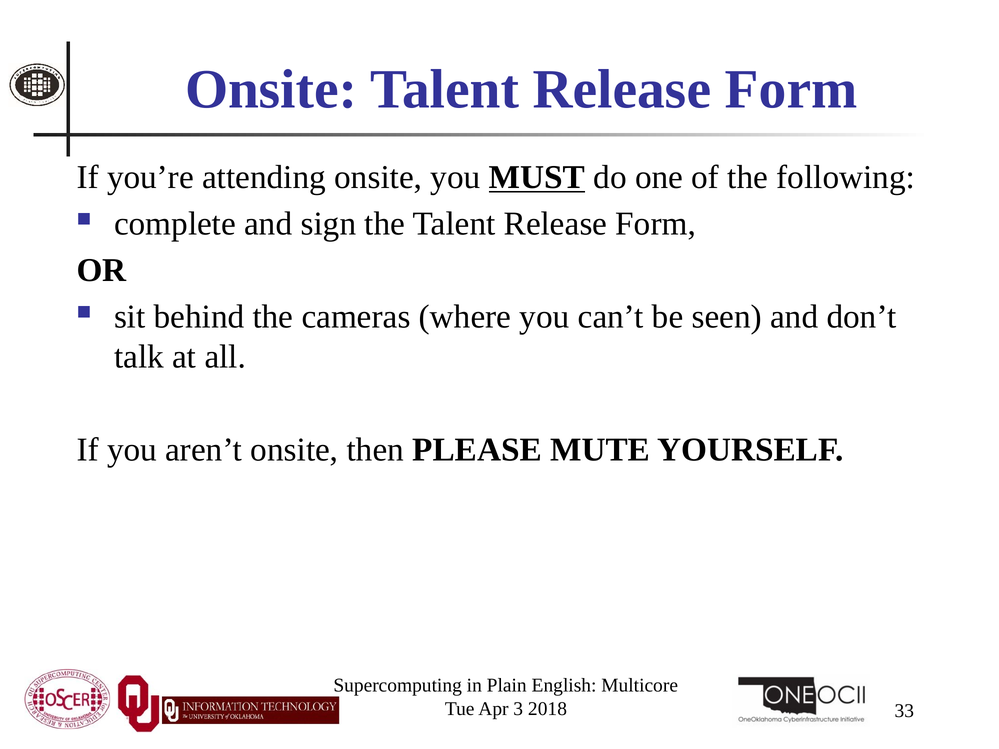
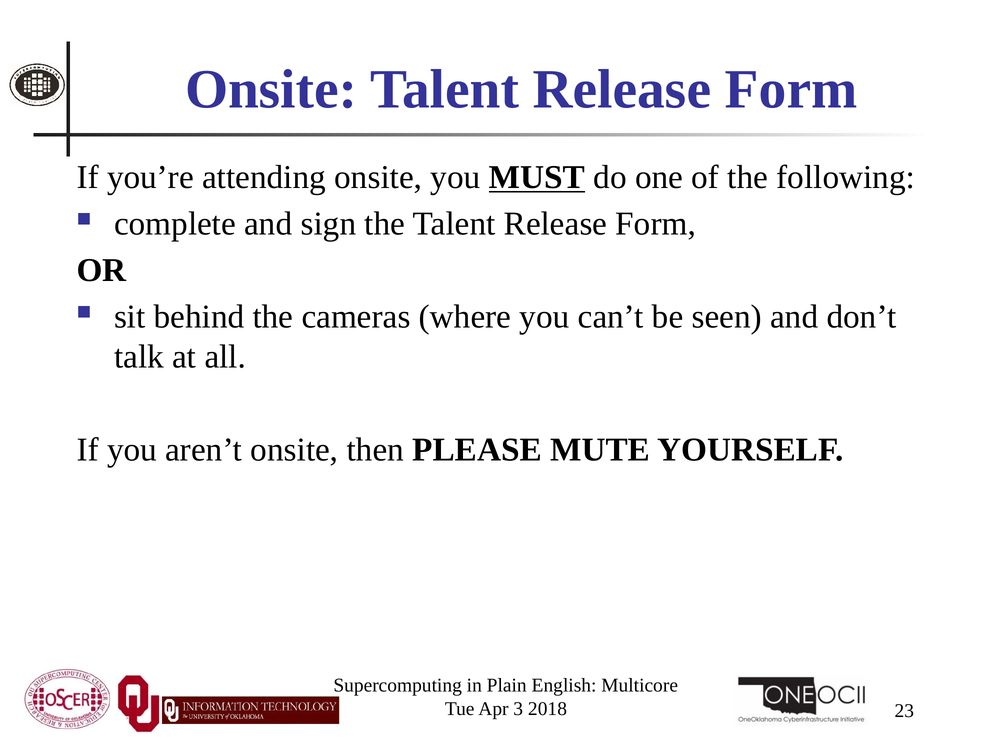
33: 33 -> 23
